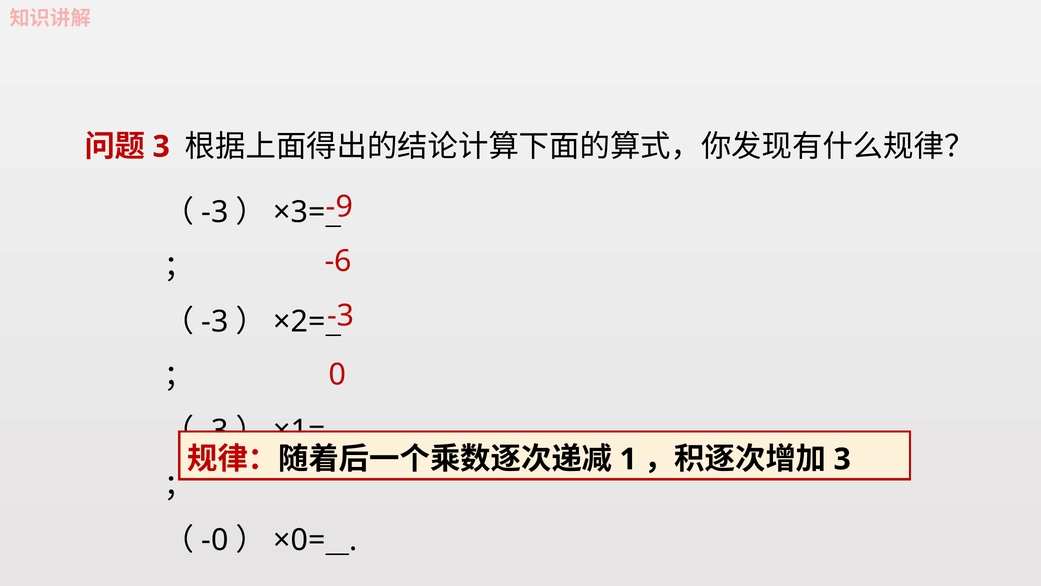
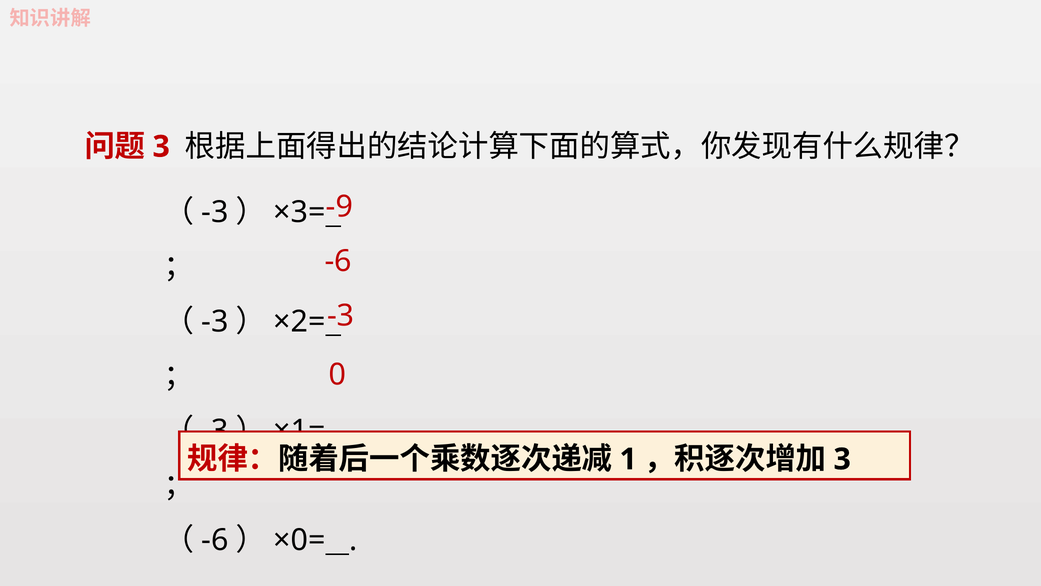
-0 at (215, 540): -0 -> -6
